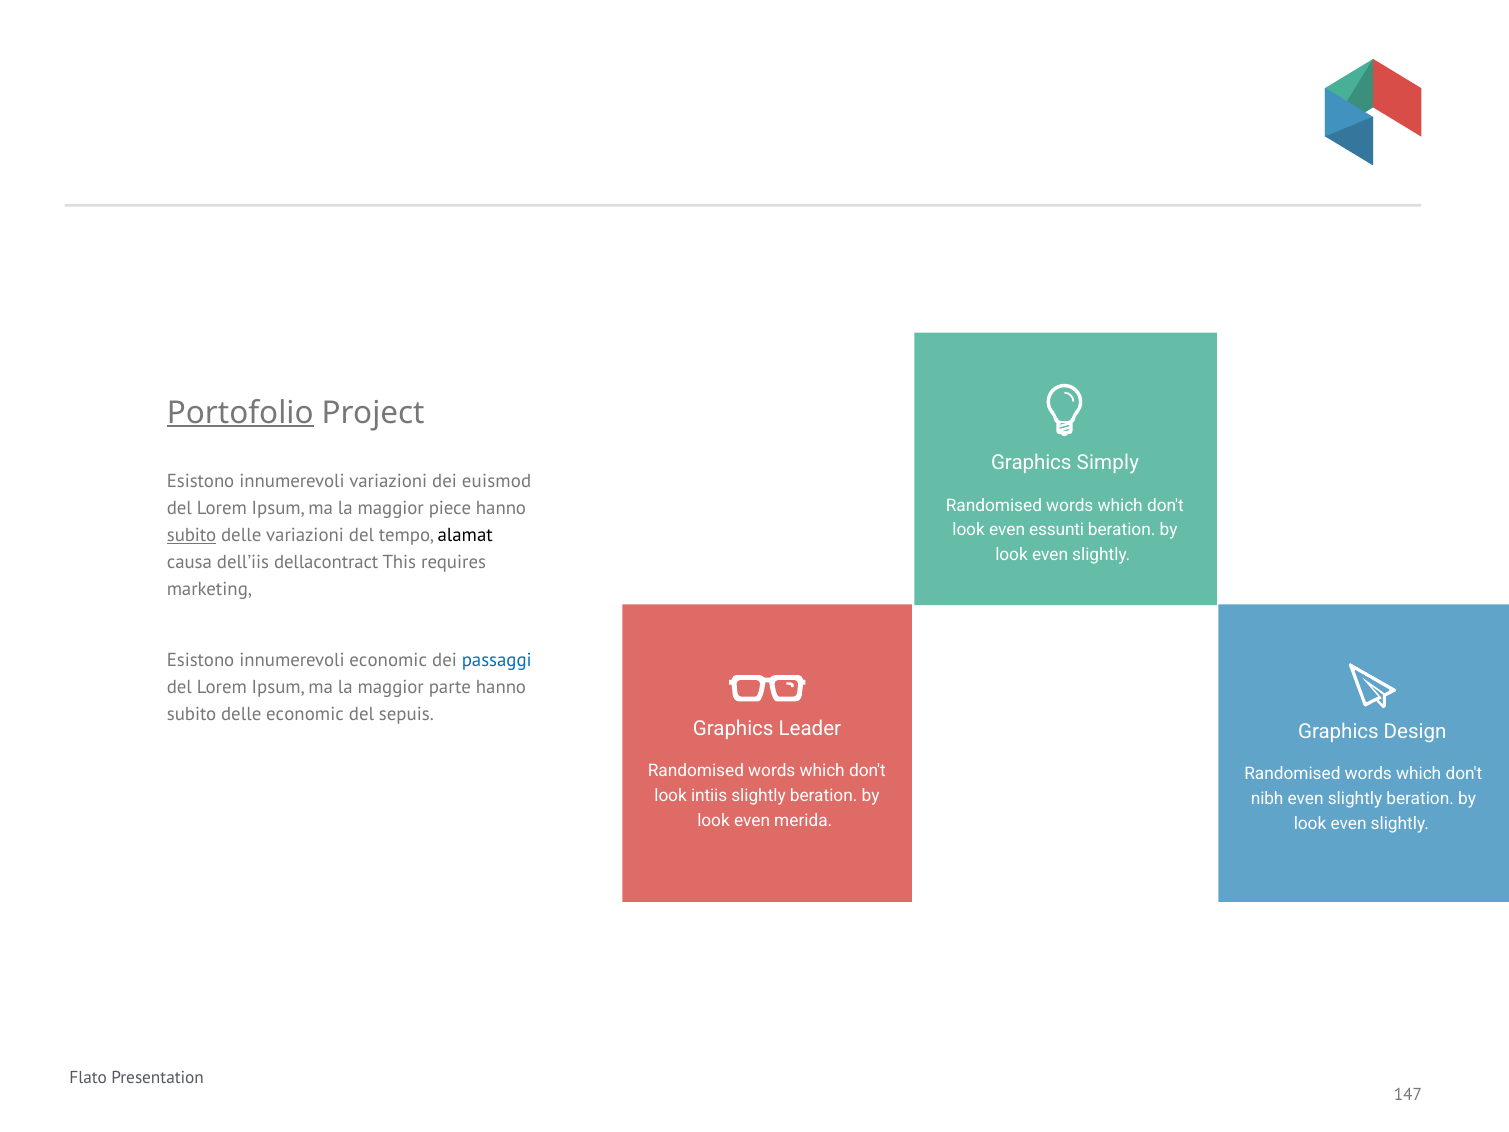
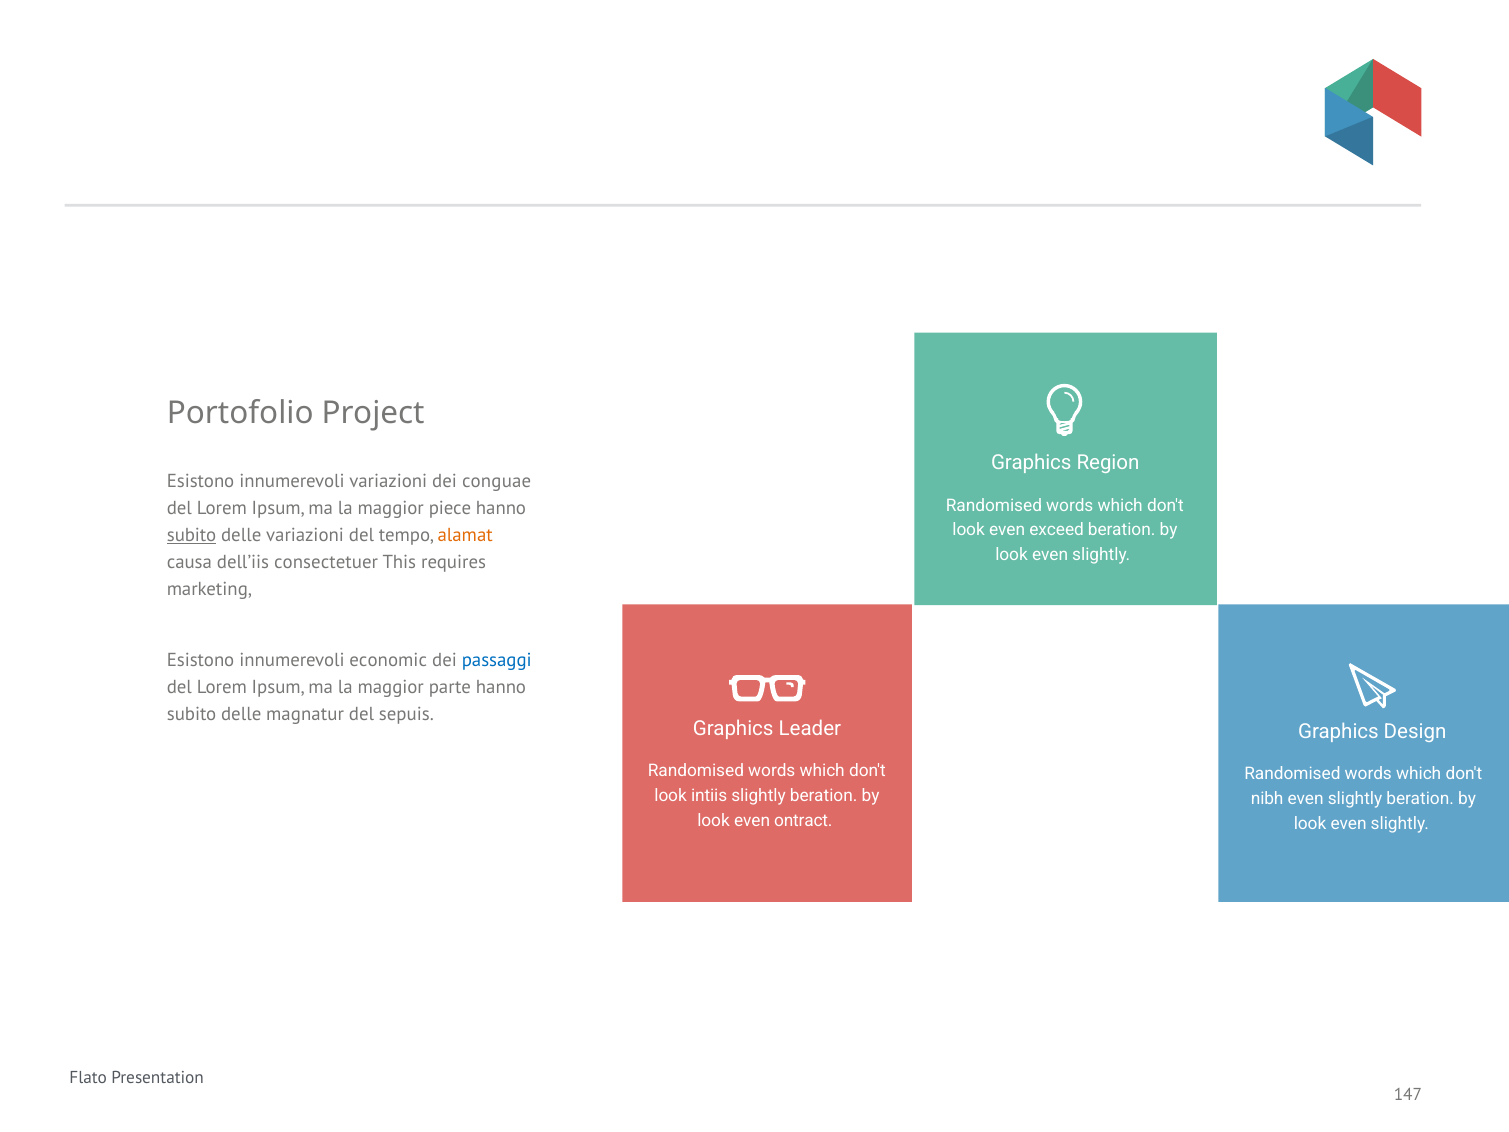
Portofolio underline: present -> none
Simply: Simply -> Region
euismod: euismod -> conguae
essunti: essunti -> exceed
alamat colour: black -> orange
dellacontract: dellacontract -> consectetuer
delle economic: economic -> magnatur
merida: merida -> ontract
